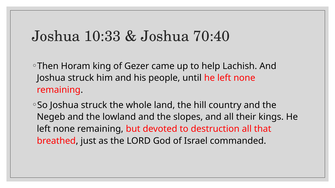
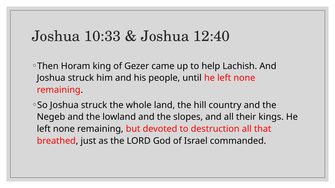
70:40: 70:40 -> 12:40
